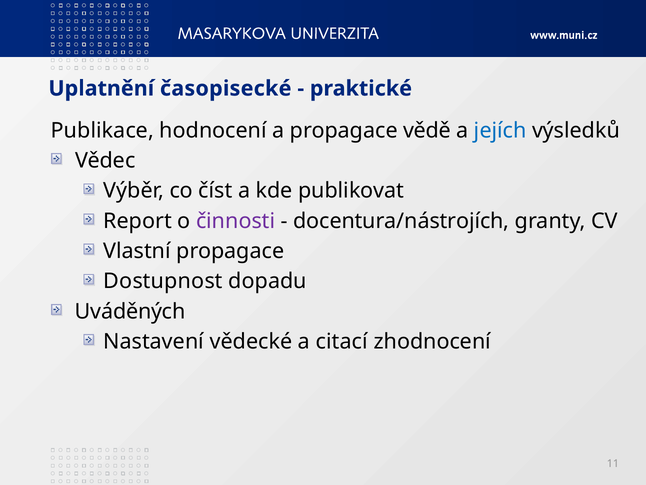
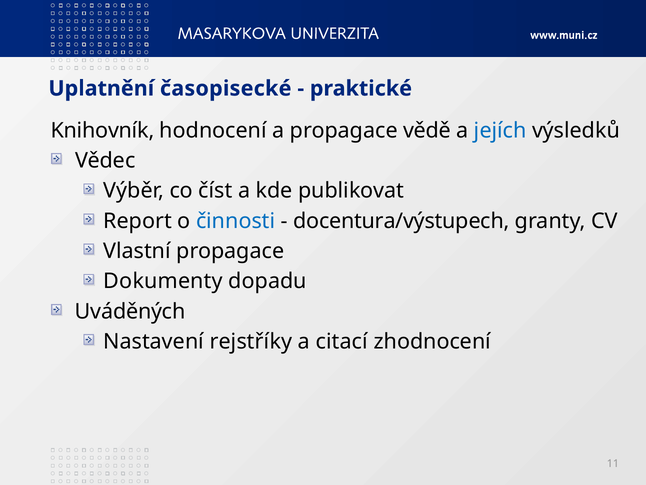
Publikace: Publikace -> Knihovník
činnosti colour: purple -> blue
docentura/nástrojích: docentura/nástrojích -> docentura/výstupech
Dostupnost: Dostupnost -> Dokumenty
vědecké: vědecké -> rejstříky
